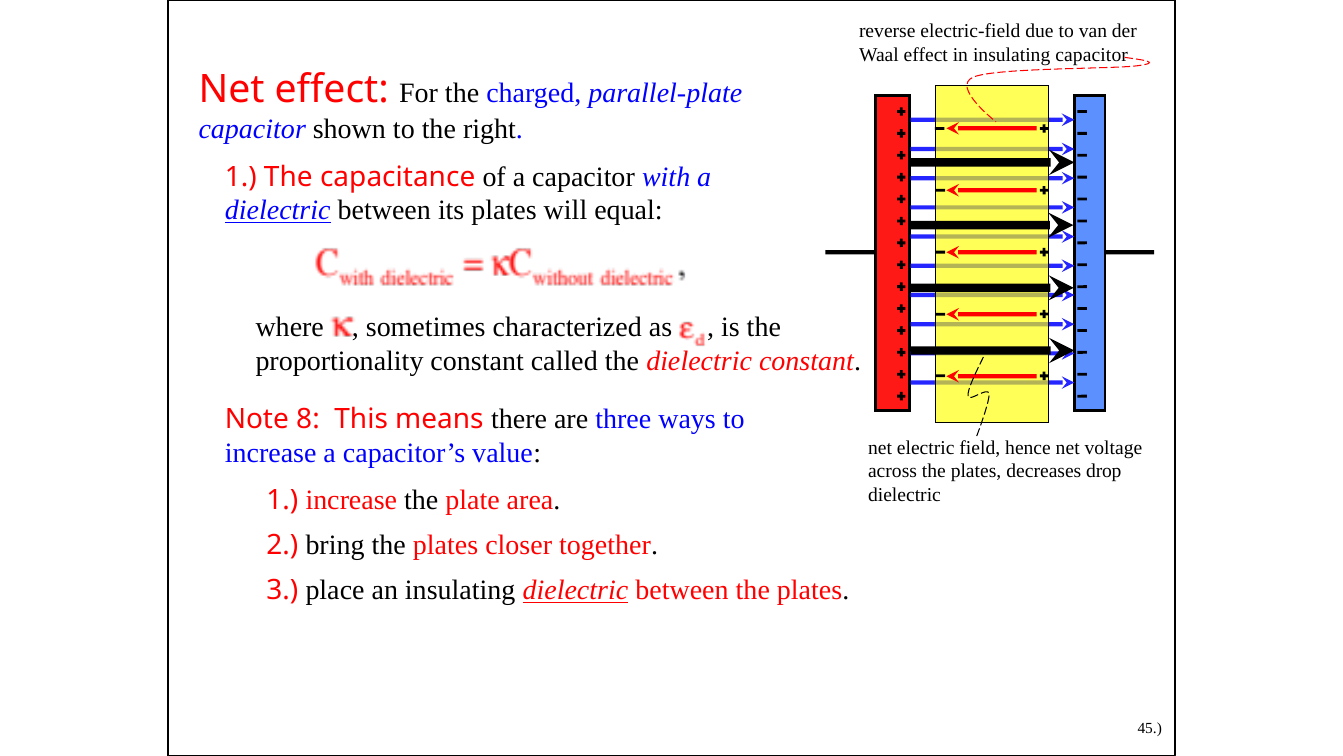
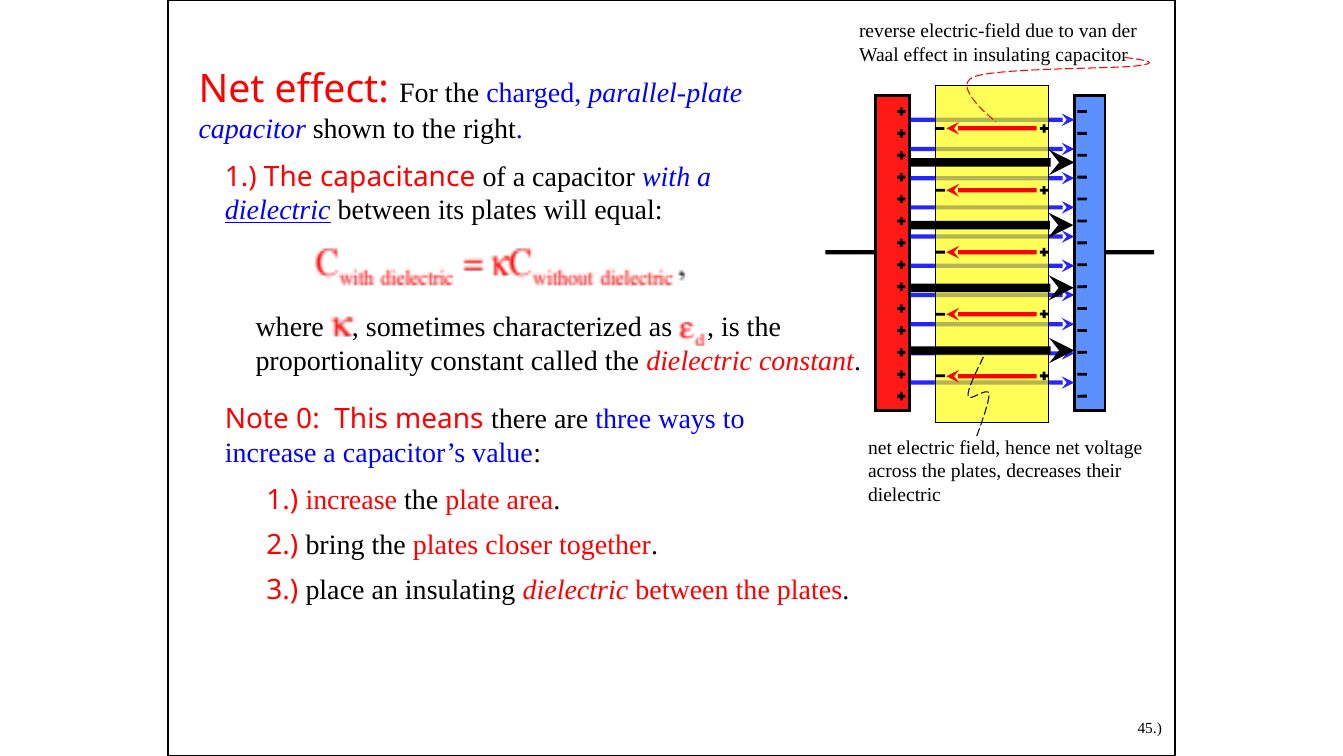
8: 8 -> 0
drop: drop -> their
dielectric at (575, 590) underline: present -> none
